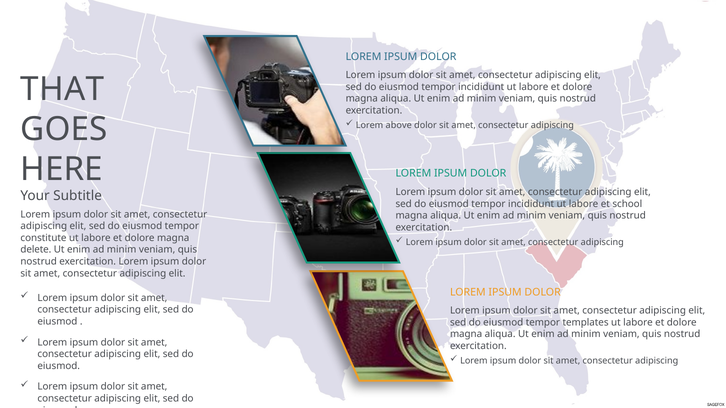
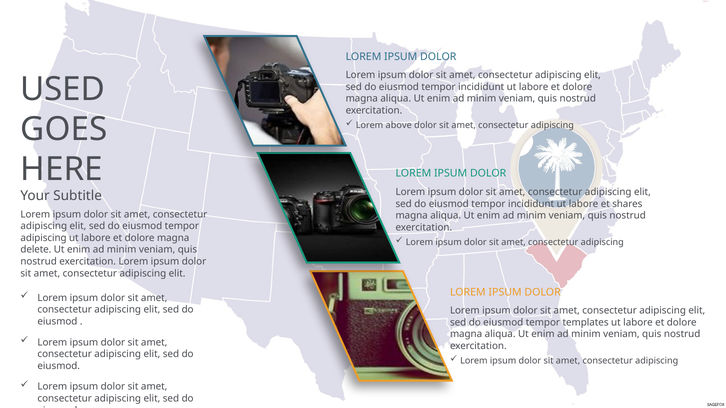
THAT: THAT -> USED
school: school -> shares
constitute at (43, 238): constitute -> adipiscing
